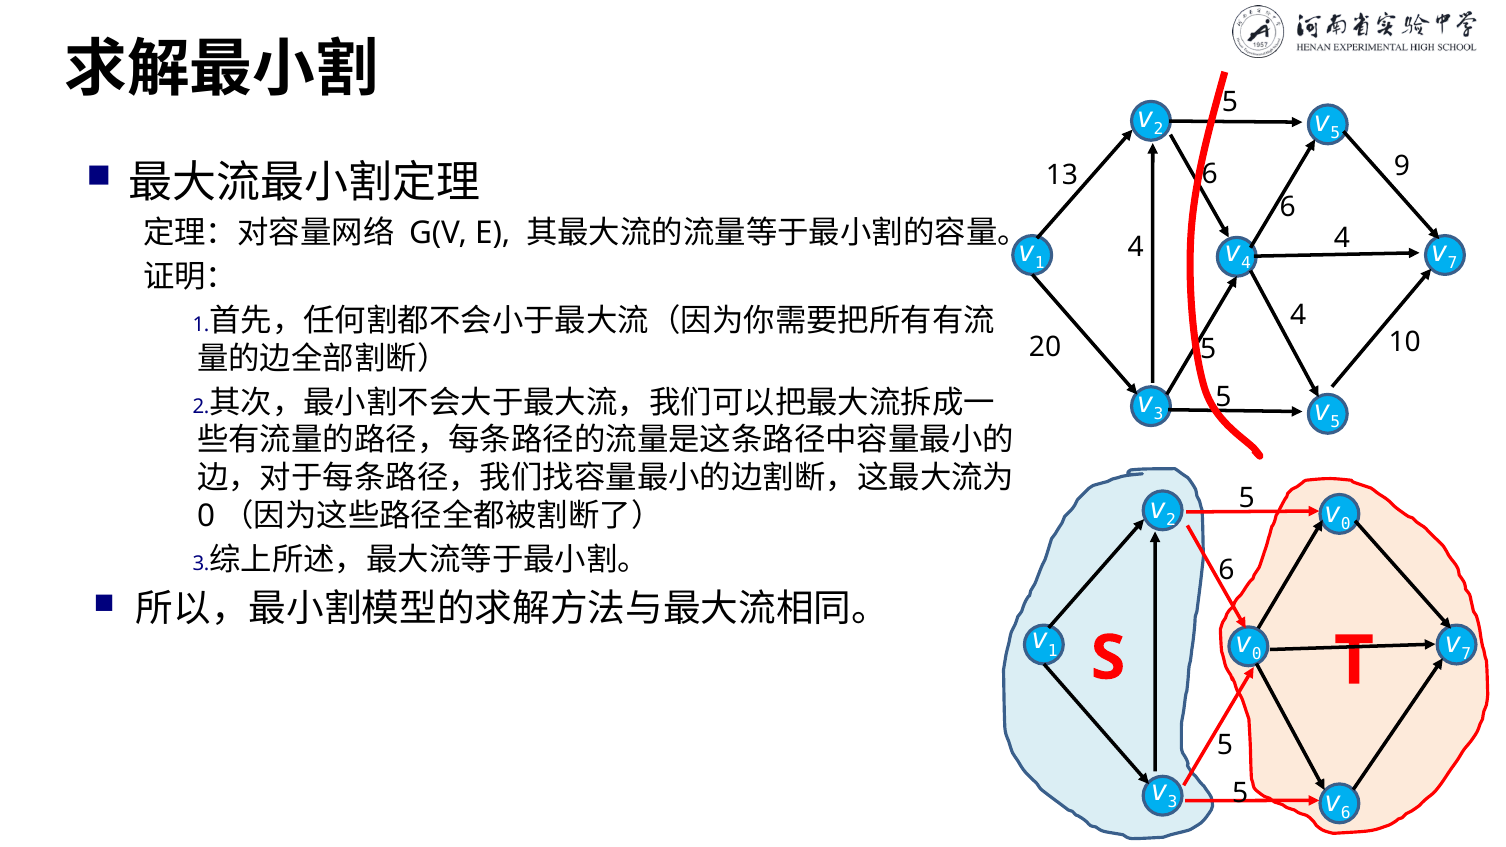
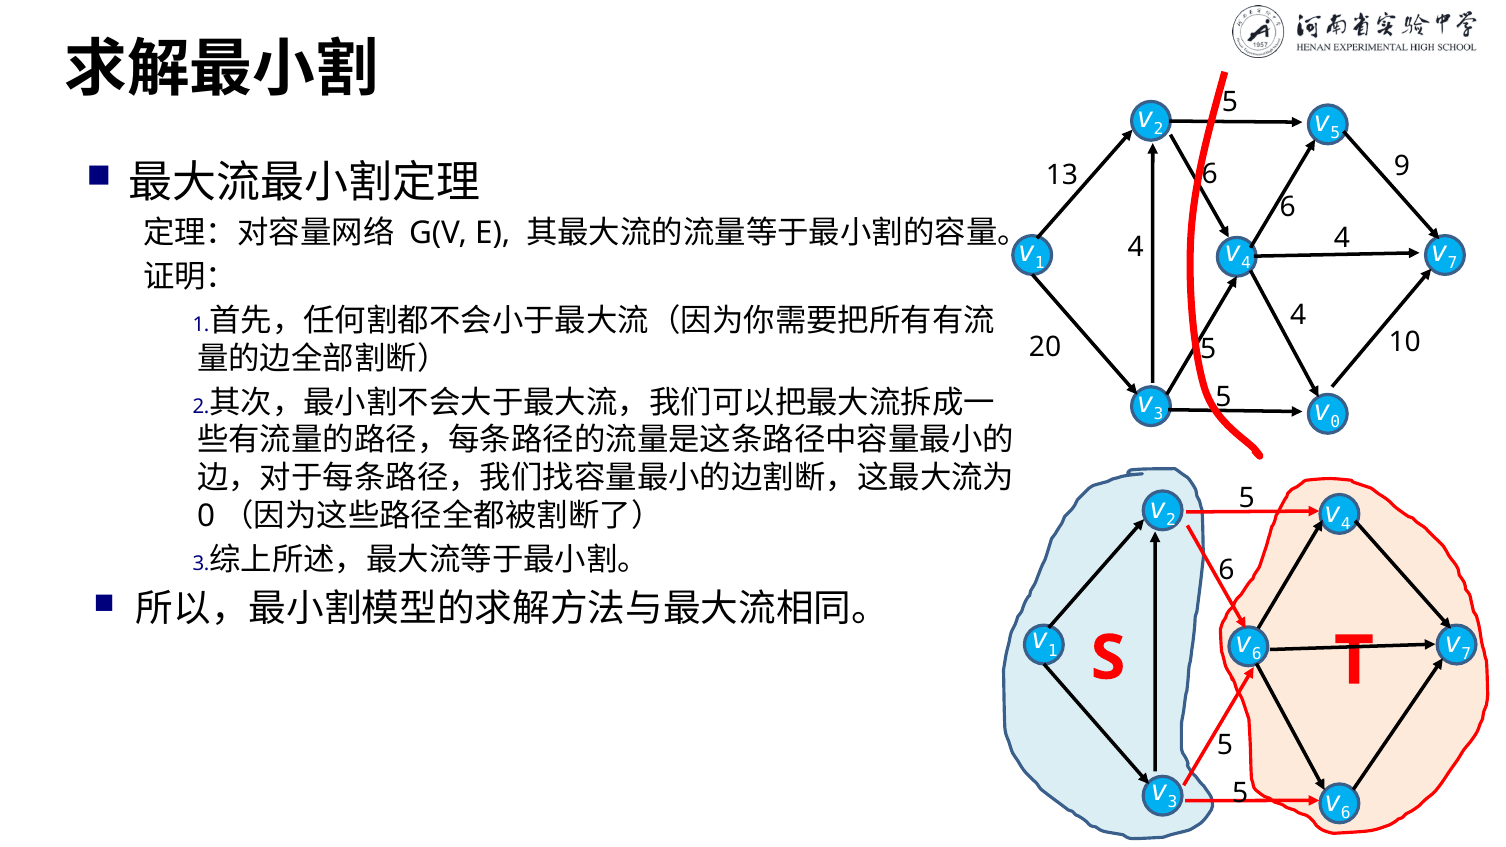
5 at (1335, 422): 5 -> 0
0 at (1346, 524): 0 -> 4
0 at (1257, 655): 0 -> 6
